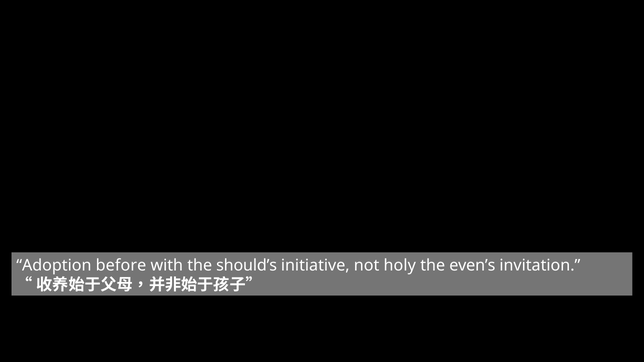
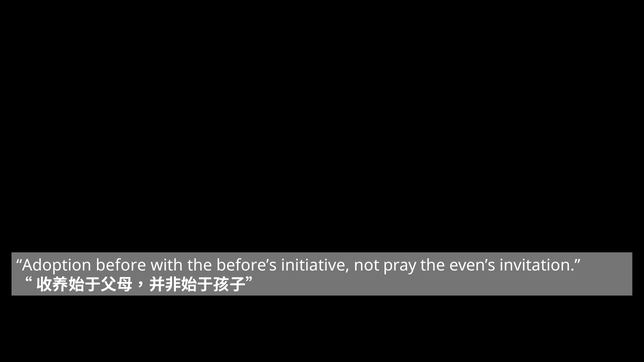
should’s: should’s -> before’s
holy: holy -> pray
